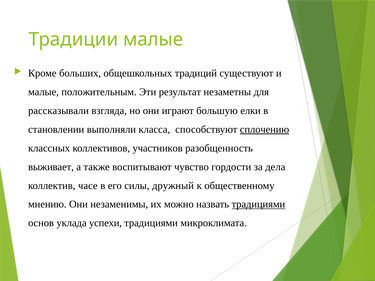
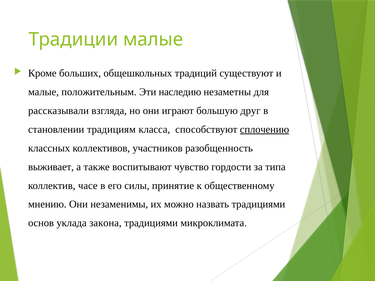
результат: результат -> наследию
елки: елки -> друг
выполняли: выполняли -> традициям
дела: дела -> типа
дружный: дружный -> принятие
традициями at (258, 204) underline: present -> none
успехи: успехи -> закона
